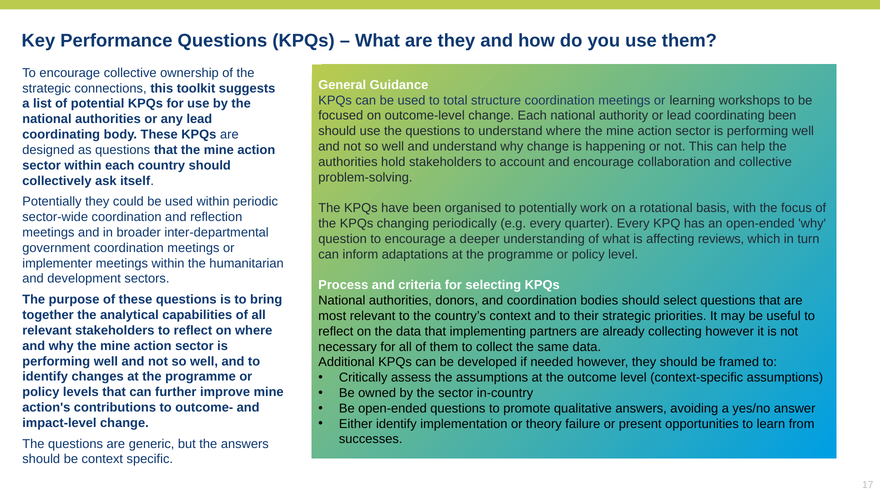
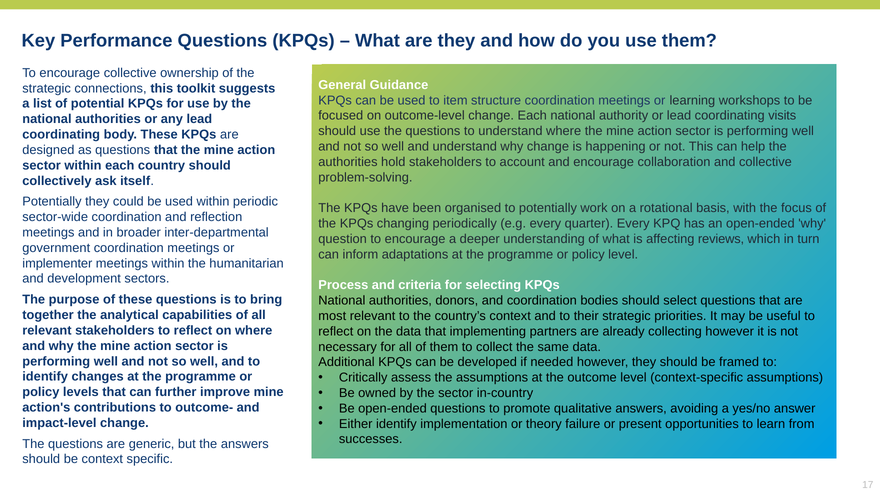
total: total -> item
coordinating been: been -> visits
